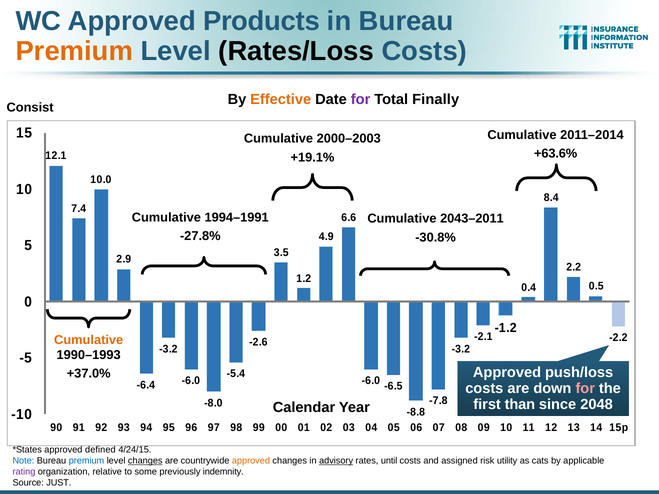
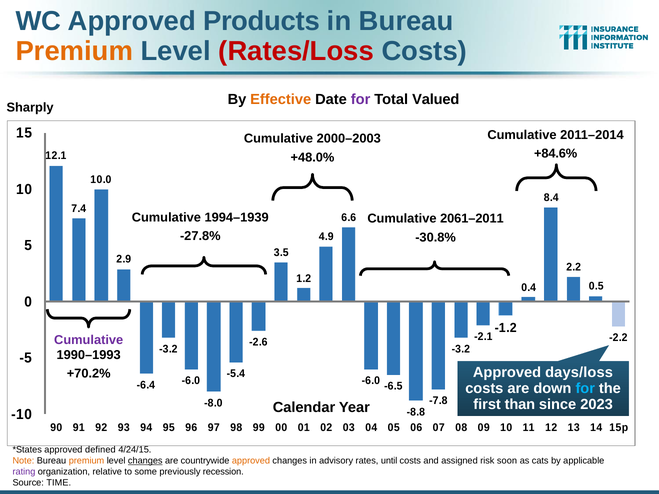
Rates/Loss colour: black -> red
Finally: Finally -> Valued
Consist: Consist -> Sharply
+63.6%: +63.6% -> +84.6%
+19.1%: +19.1% -> +48.0%
1994–1991: 1994–1991 -> 1994–1939
2043–2011: 2043–2011 -> 2061–2011
Cumulative at (89, 340) colour: orange -> purple
push/loss: push/loss -> days/loss
+37.0%: +37.0% -> +70.2%
for at (585, 389) colour: pink -> light blue
2048: 2048 -> 2023
Note colour: blue -> orange
premium at (87, 461) colour: blue -> orange
advisory underline: present -> none
utility: utility -> soon
indemnity: indemnity -> recession
JUST: JUST -> TIME
